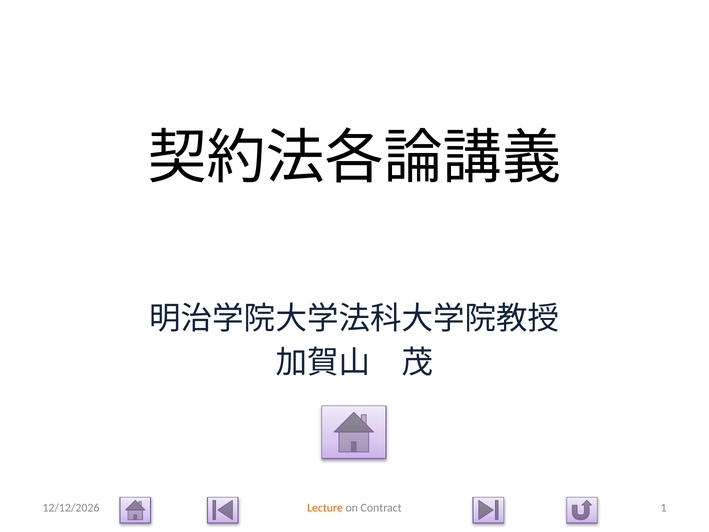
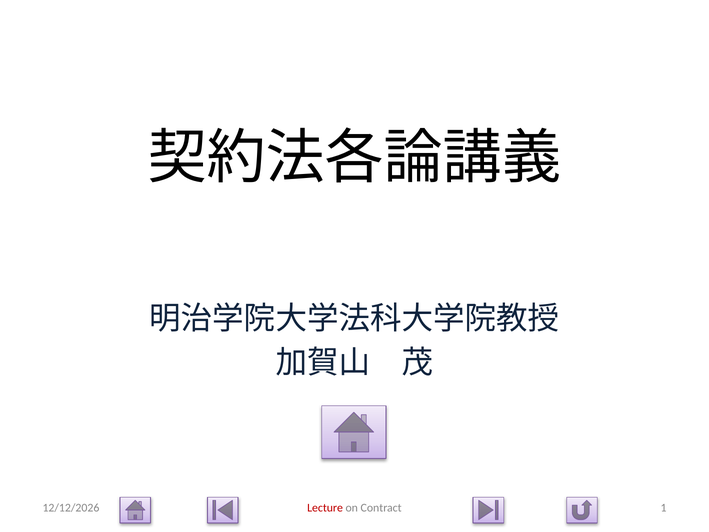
Lecture colour: orange -> red
